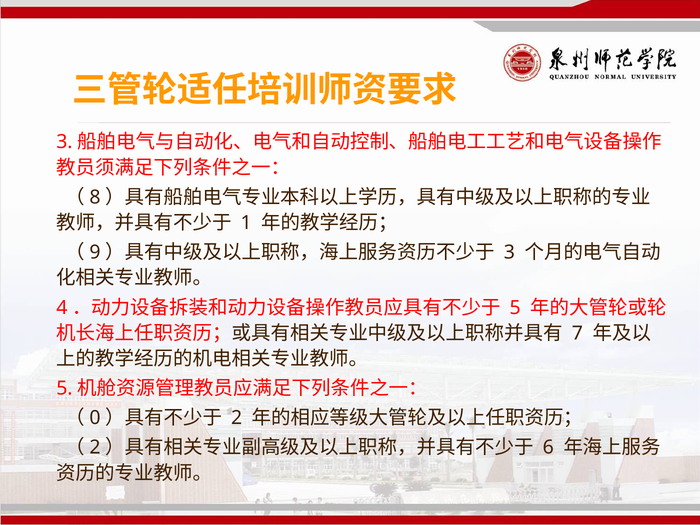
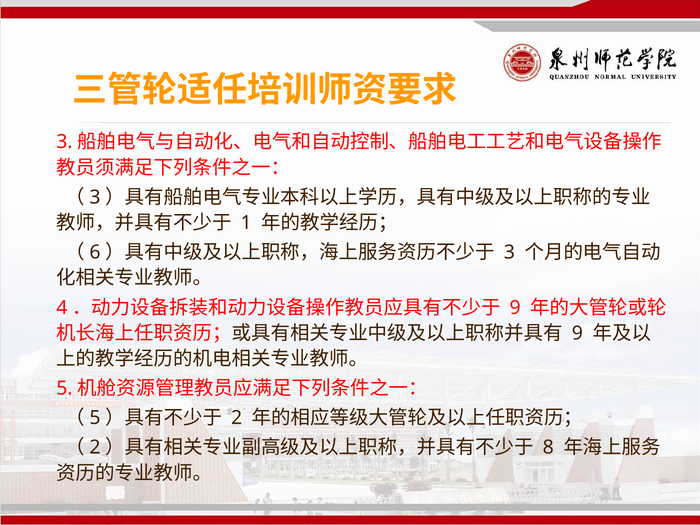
8 at (95, 197): 8 -> 3
9: 9 -> 6
5 at (515, 308): 5 -> 9
7 at (577, 333): 7 -> 9
0 at (95, 418): 0 -> 5
6: 6 -> 8
